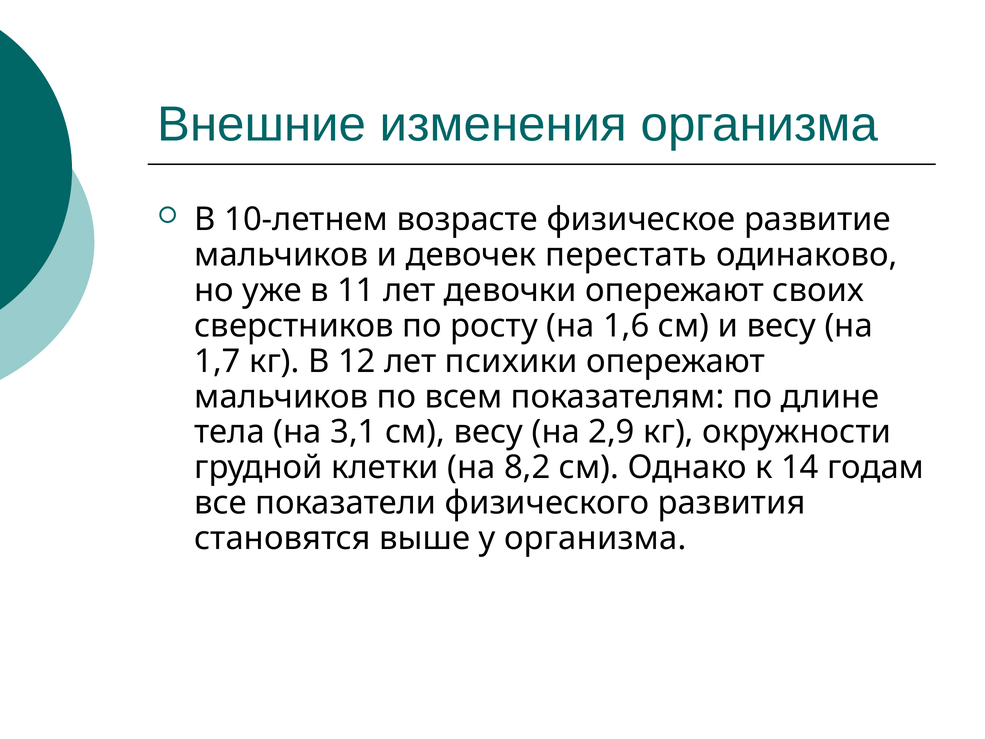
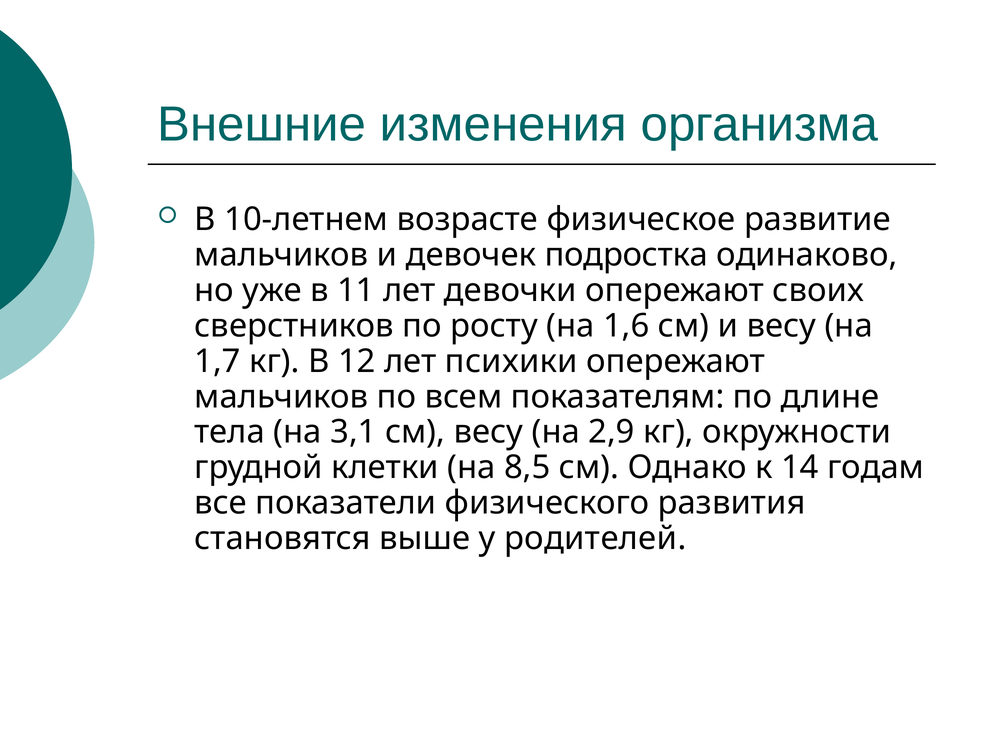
перестать: перестать -> подростка
8,2: 8,2 -> 8,5
у организма: организма -> родителей
